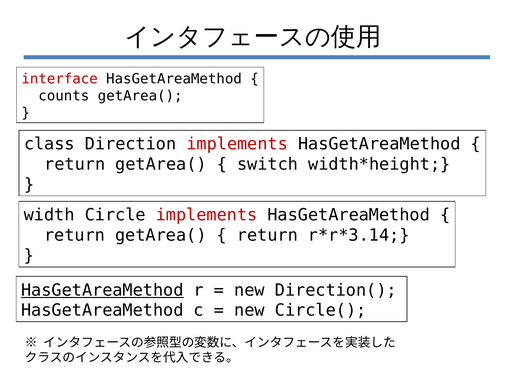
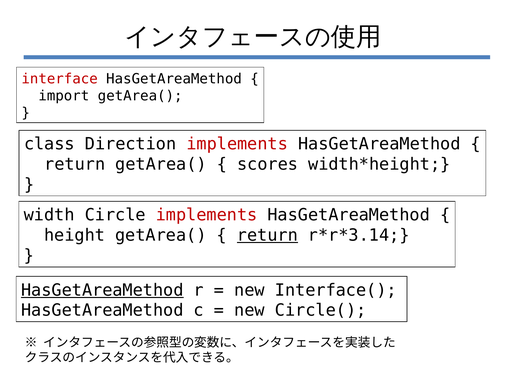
counts: counts -> import
switch: switch -> scores
return at (75, 236): return -> height
return at (267, 236) underline: none -> present
Direction(: Direction( -> Interface(
